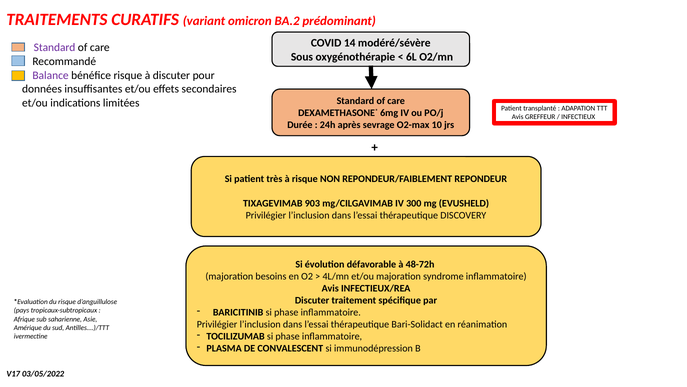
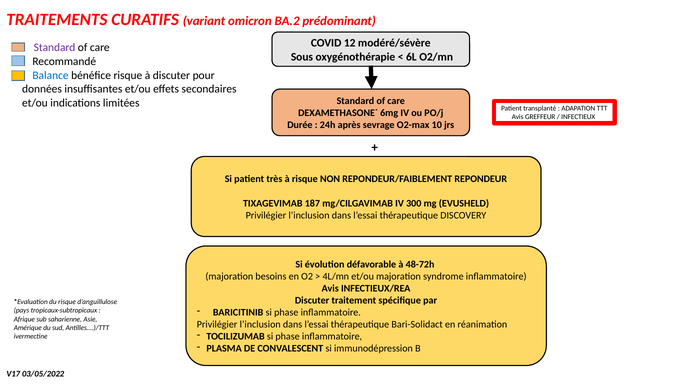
14: 14 -> 12
Balance colour: purple -> blue
903: 903 -> 187
